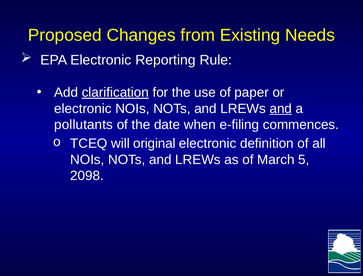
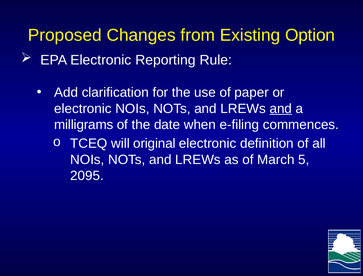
Needs: Needs -> Option
clarification underline: present -> none
pollutants: pollutants -> milligrams
2098: 2098 -> 2095
